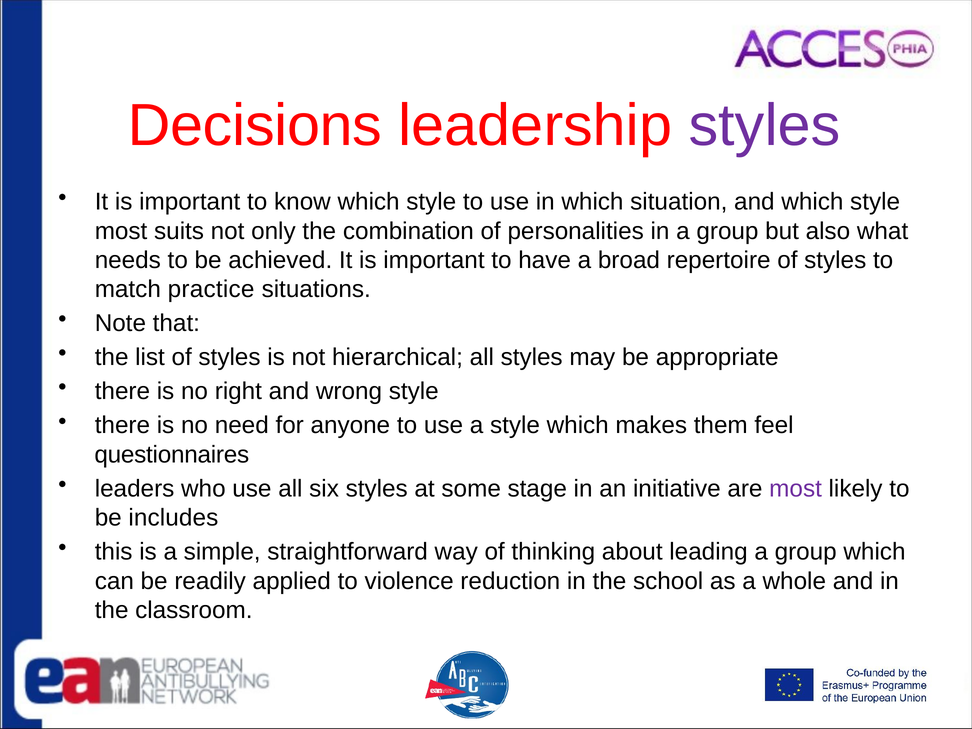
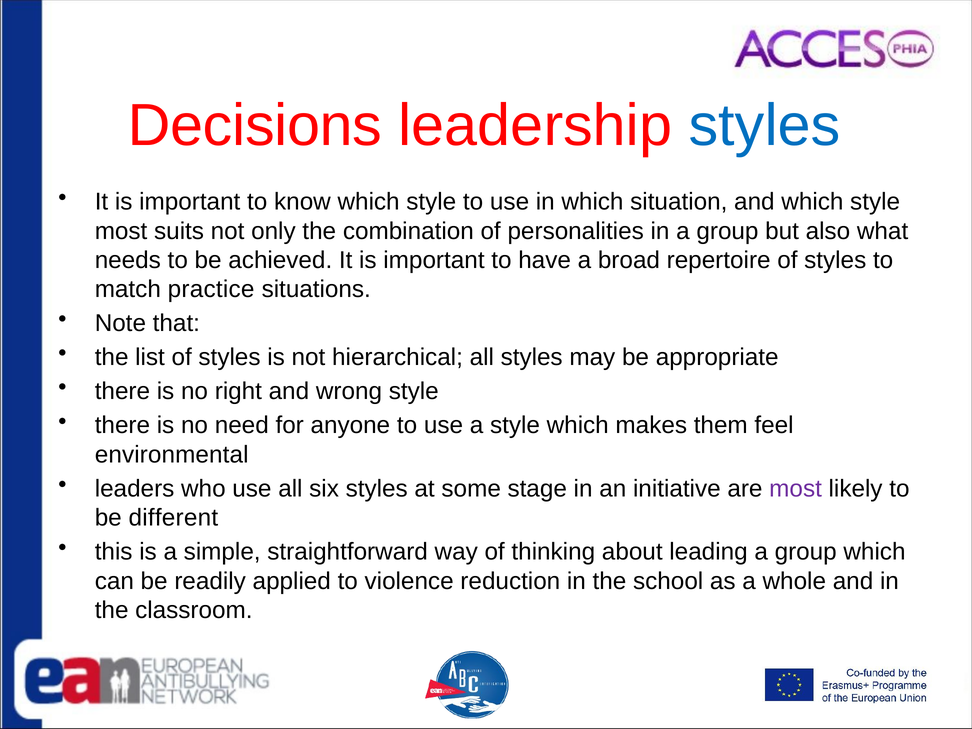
styles at (765, 125) colour: purple -> blue
questionnaires: questionnaires -> environmental
includes: includes -> different
